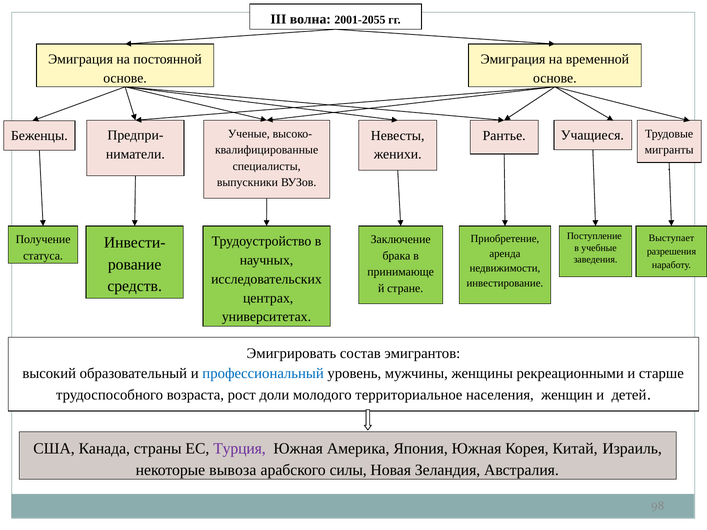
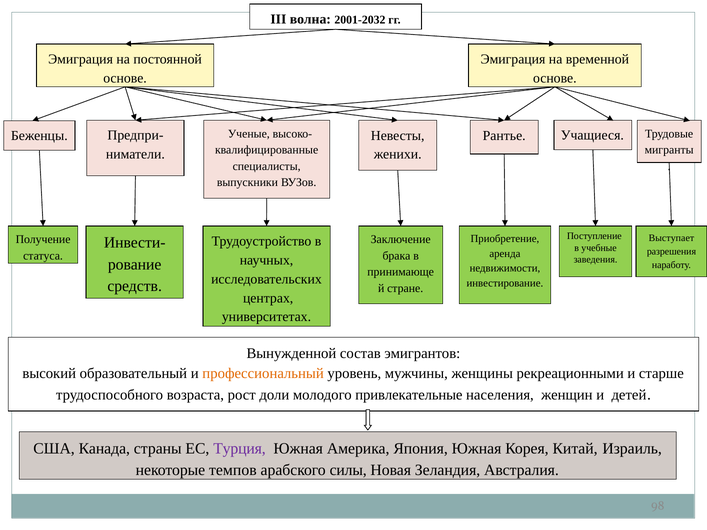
2001-2055: 2001-2055 -> 2001-2032
Эмигрировать: Эмигрировать -> Вынужденной
профессиональный colour: blue -> orange
территориальное: территориальное -> привлекательные
вывоза: вывоза -> темпов
